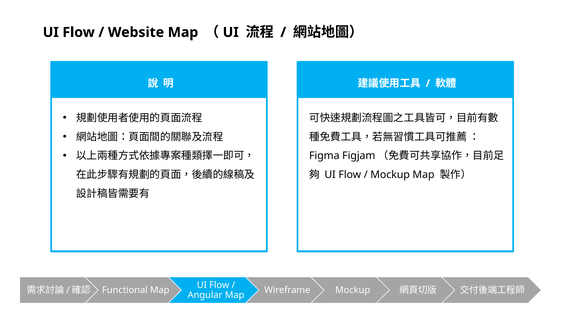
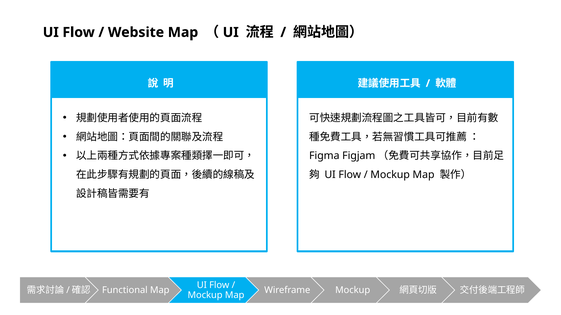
Angular at (205, 296): Angular -> Mockup
